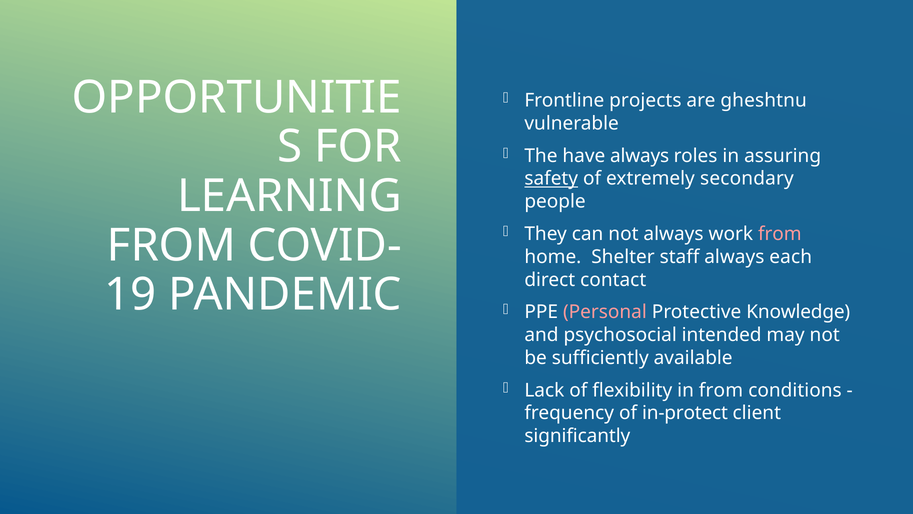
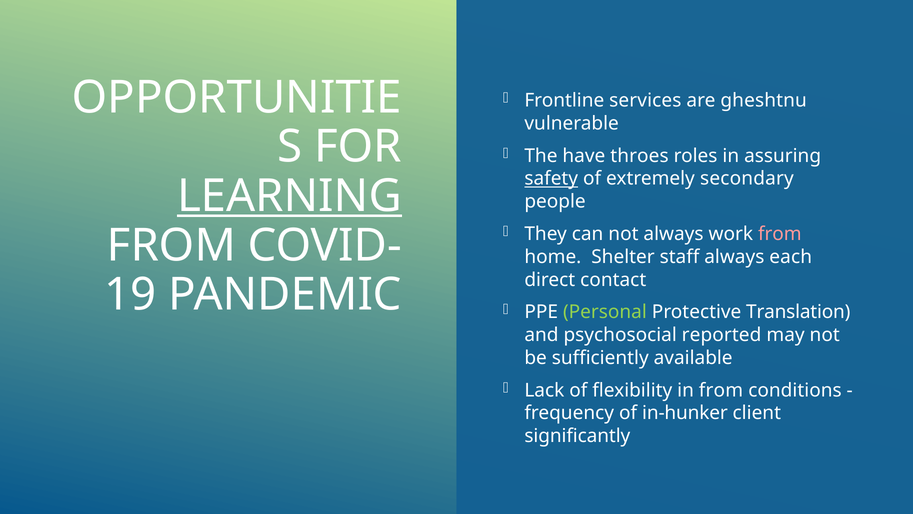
projects: projects -> services
have always: always -> throes
LEARNING underline: none -> present
Personal colour: pink -> light green
Knowledge: Knowledge -> Translation
intended: intended -> reported
in-protect: in-protect -> in-hunker
